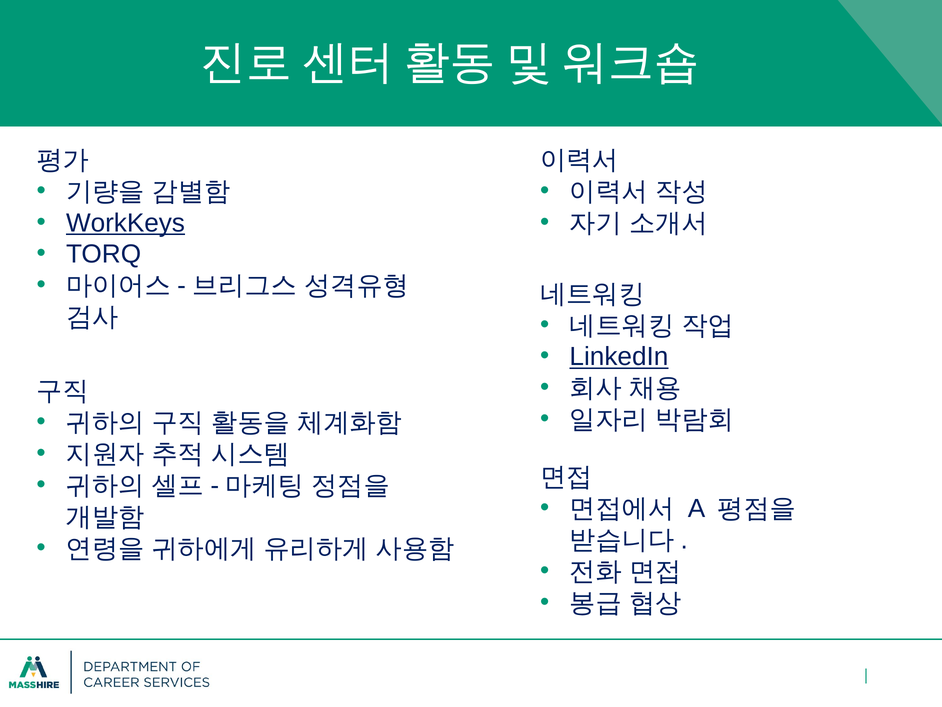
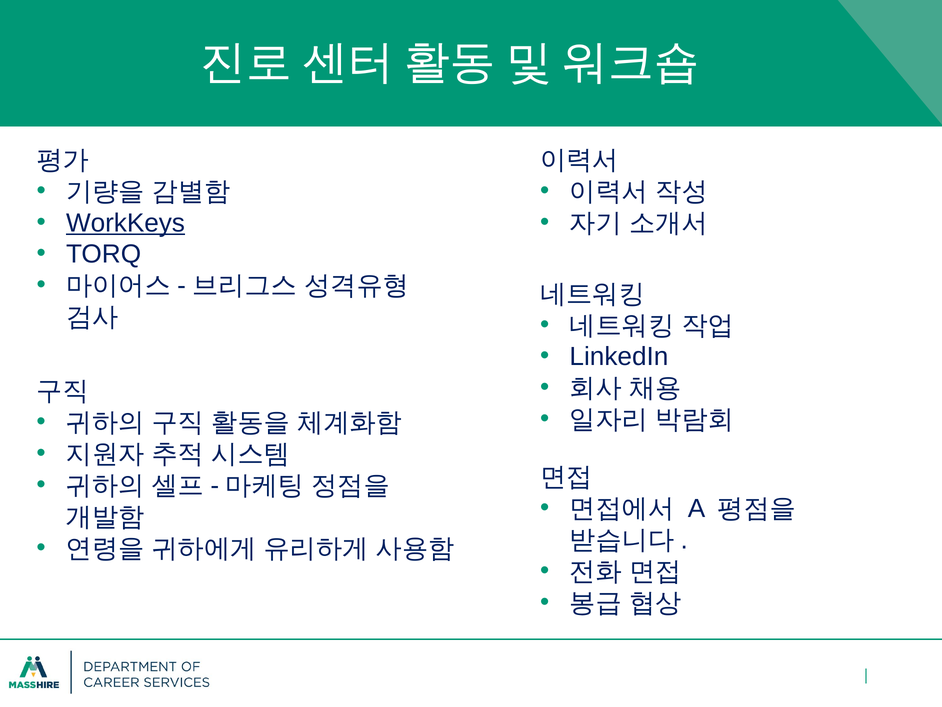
LinkedIn underline: present -> none
